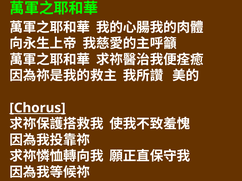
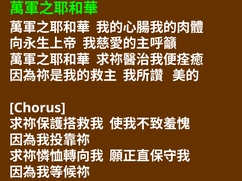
Chorus underline: present -> none
